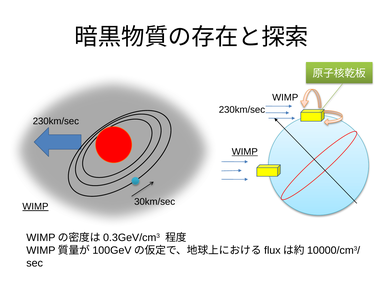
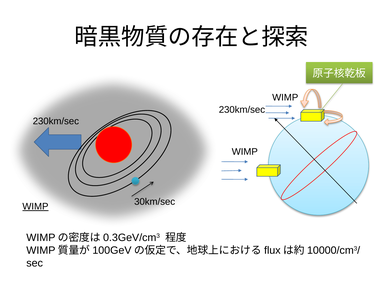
WIMP at (245, 152) underline: present -> none
